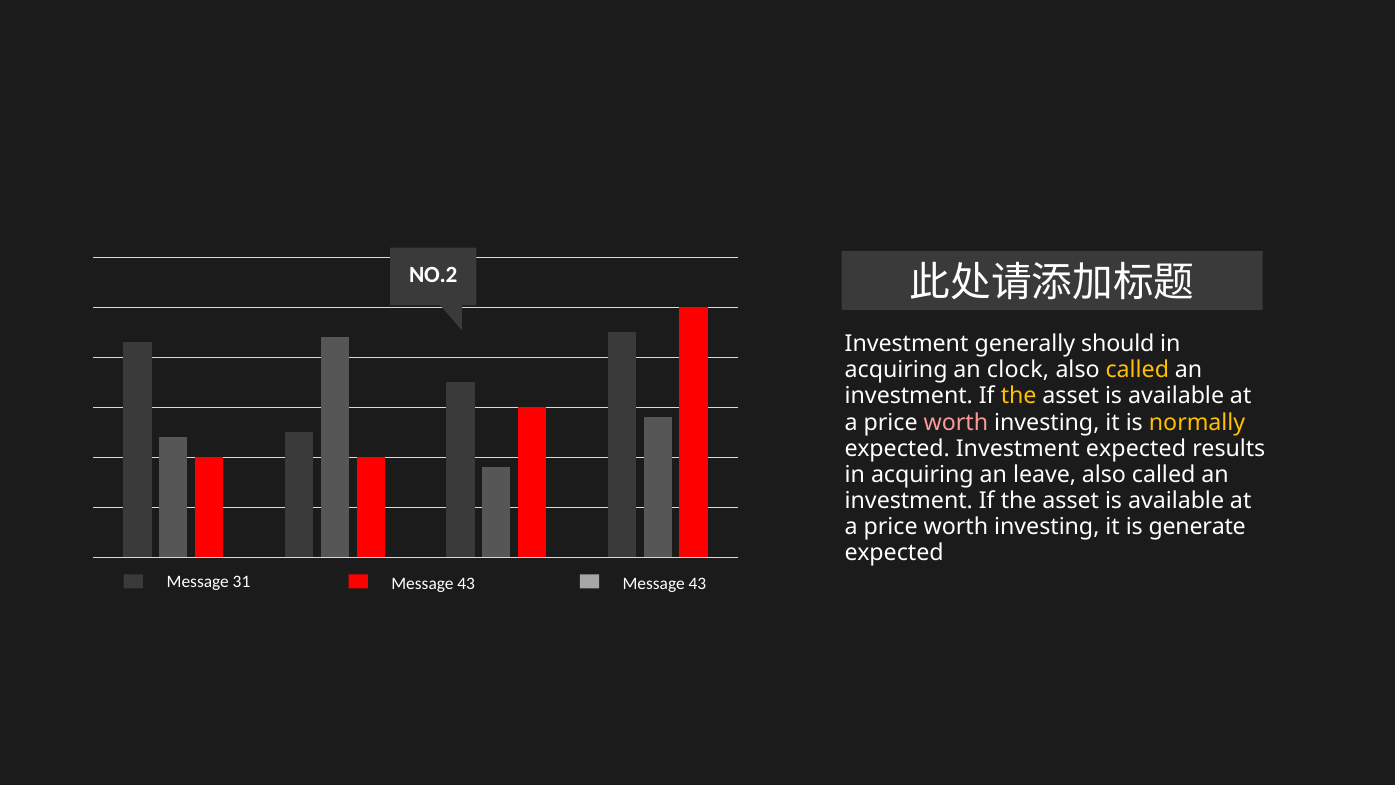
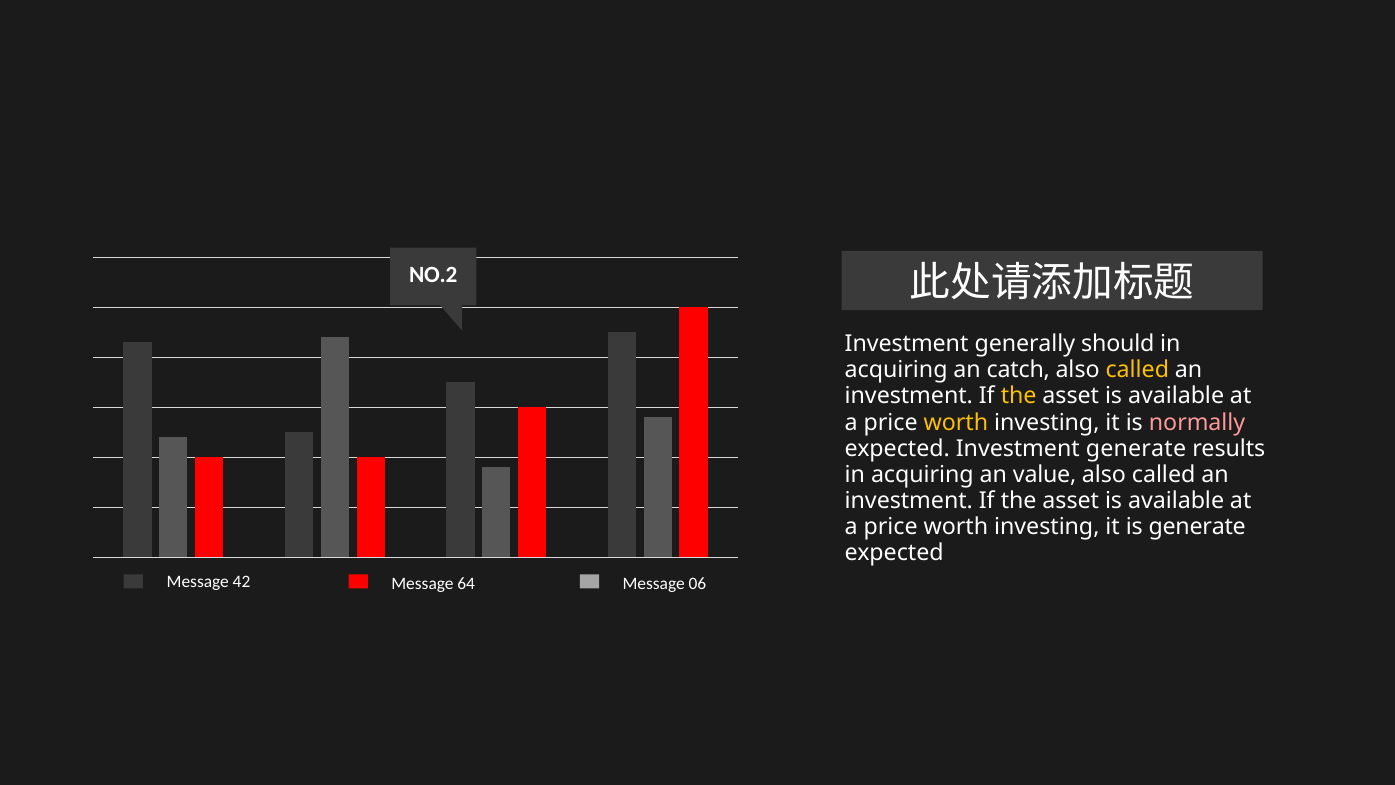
clock: clock -> catch
worth at (956, 422) colour: pink -> yellow
normally colour: yellow -> pink
Investment expected: expected -> generate
leave: leave -> value
31: 31 -> 42
43 at (466, 583): 43 -> 64
43 at (697, 583): 43 -> 06
